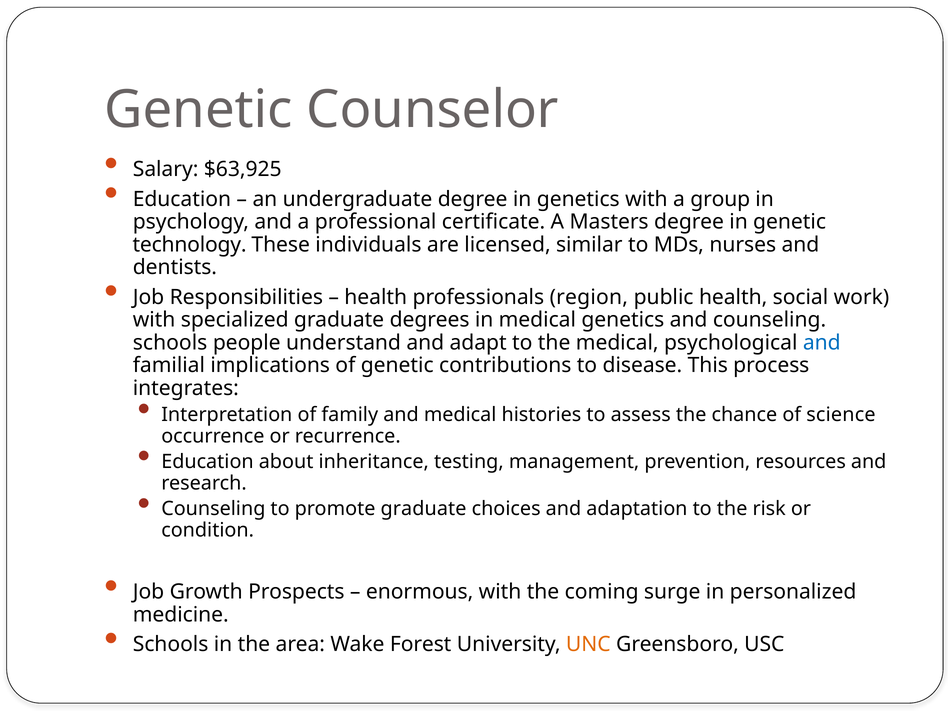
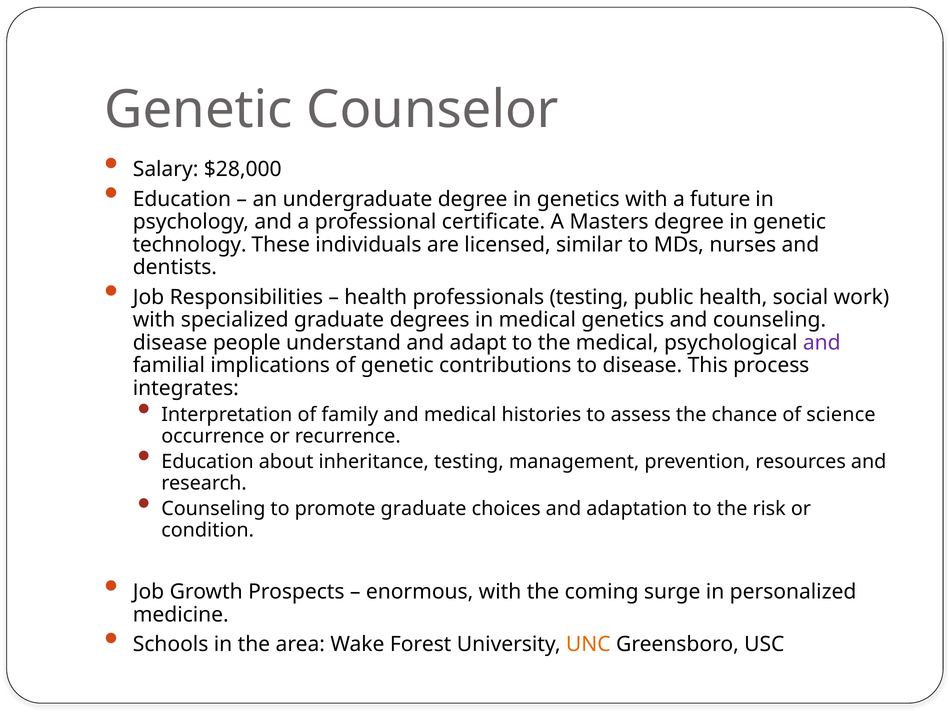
$63,925: $63,925 -> $28,000
group: group -> future
professionals region: region -> testing
schools at (170, 342): schools -> disease
and at (822, 342) colour: blue -> purple
